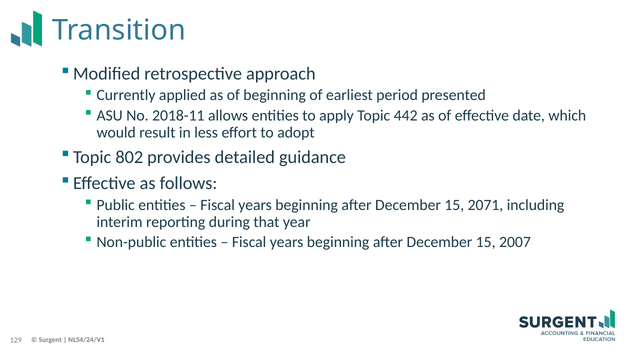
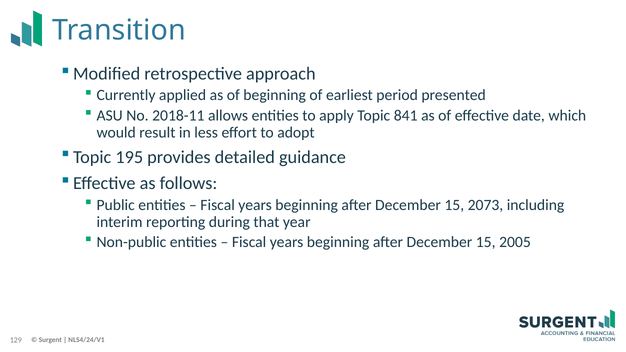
442: 442 -> 841
802: 802 -> 195
2071: 2071 -> 2073
2007: 2007 -> 2005
